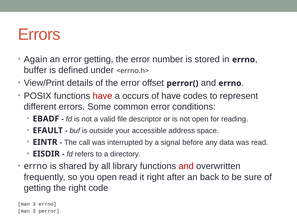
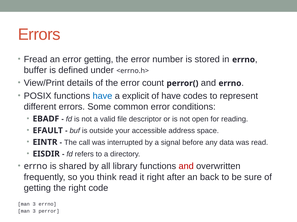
Again: Again -> Fread
offset: offset -> count
have at (102, 96) colour: red -> blue
occurs: occurs -> explicit
you open: open -> think
